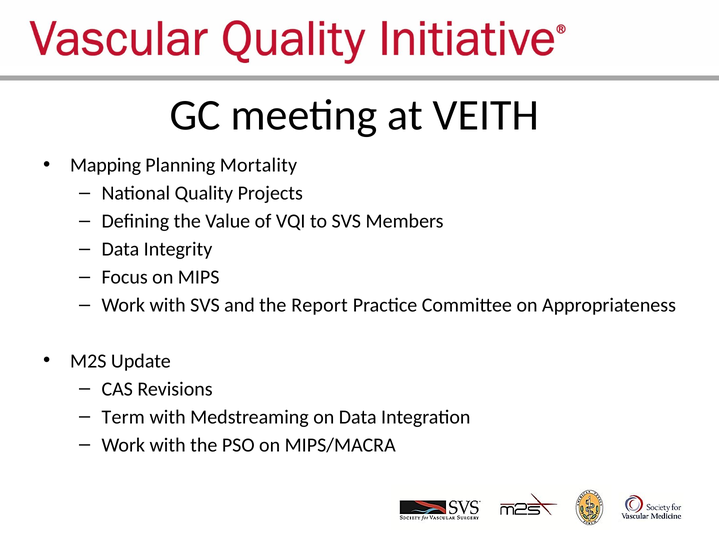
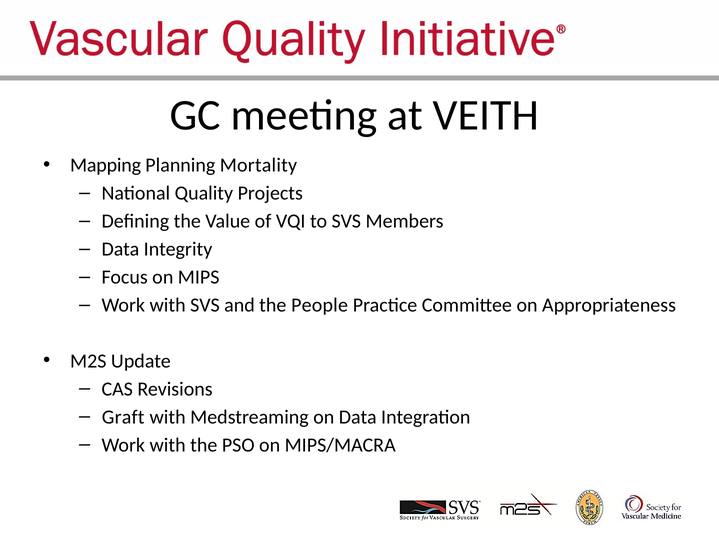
Report: Report -> People
Term: Term -> Graft
